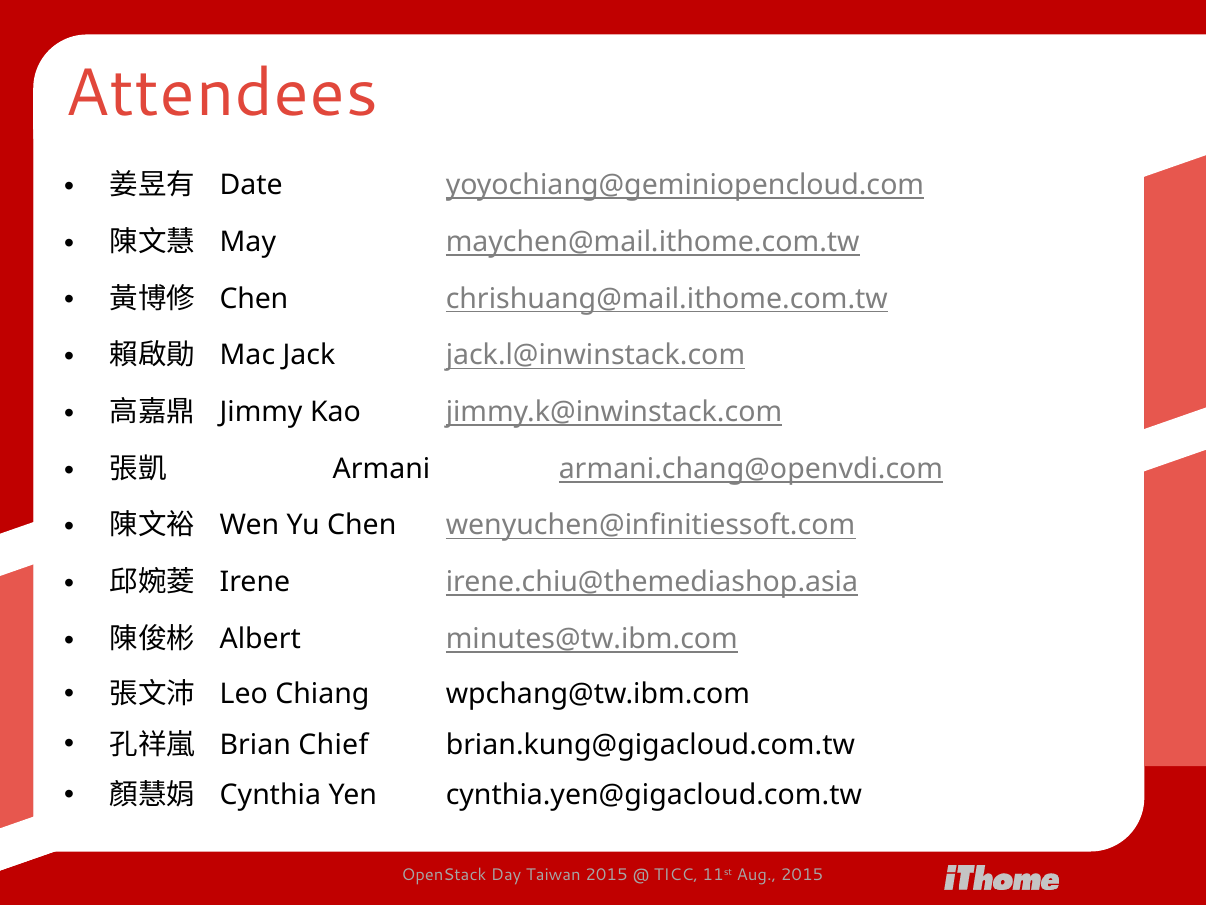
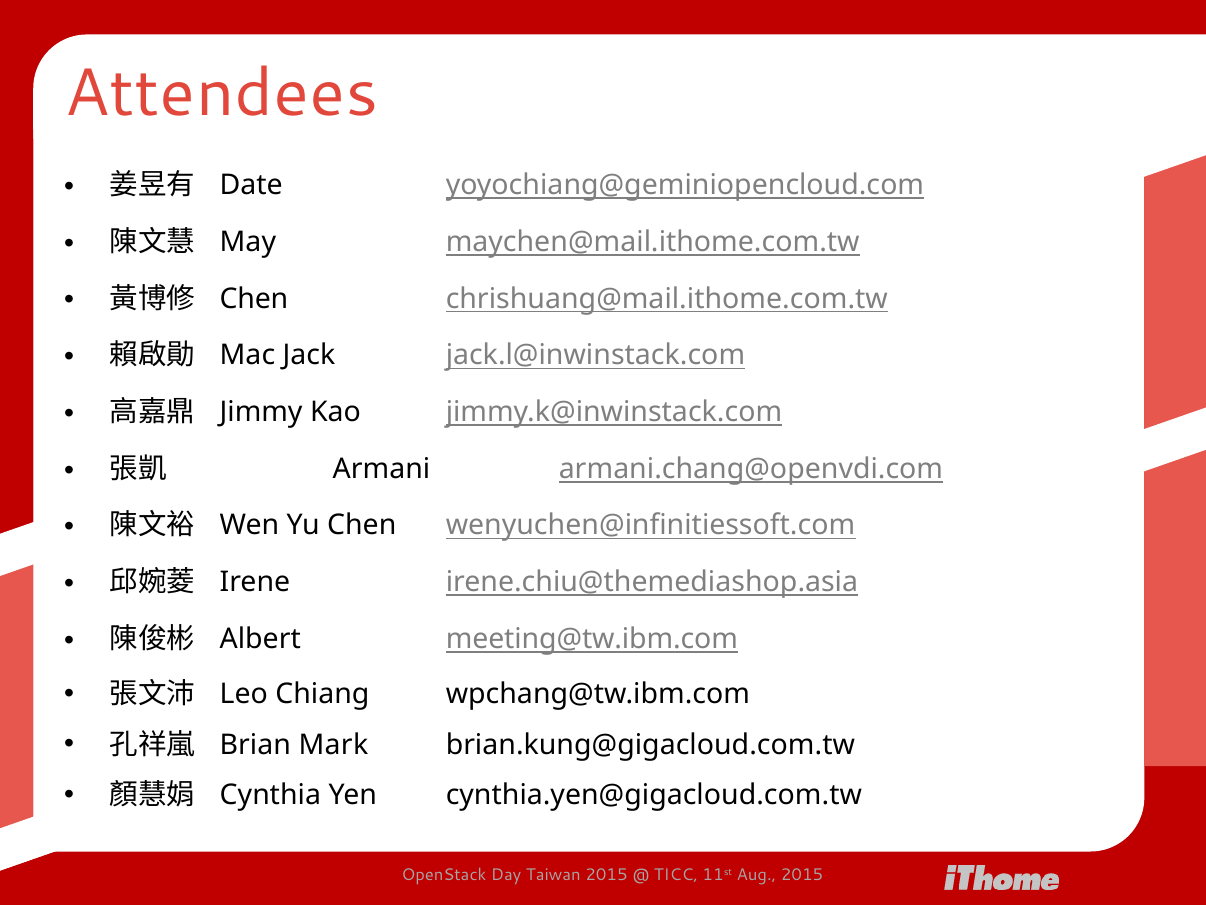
minutes@tw.ibm.com: minutes@tw.ibm.com -> meeting@tw.ibm.com
Chief: Chief -> Mark
